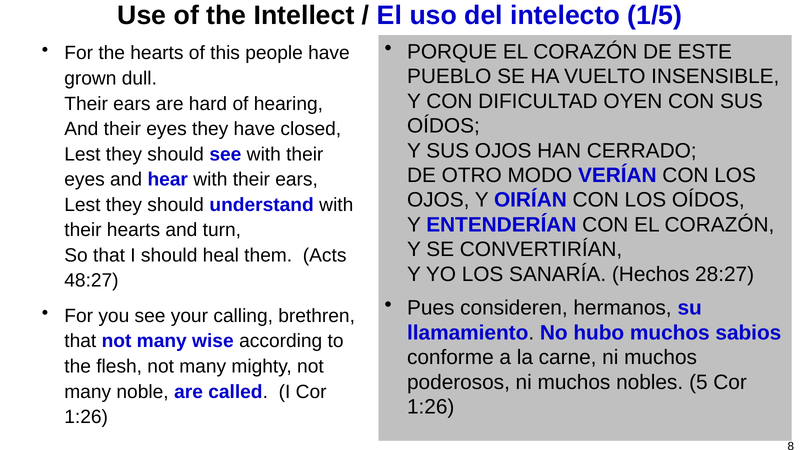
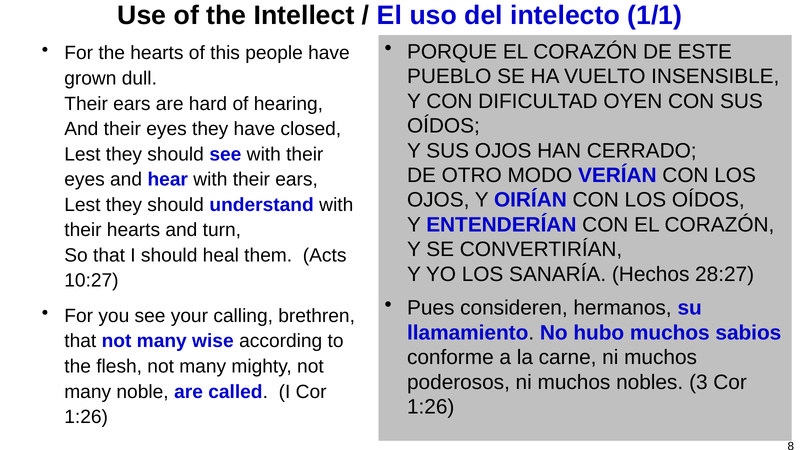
1/5: 1/5 -> 1/1
48:27: 48:27 -> 10:27
5: 5 -> 3
